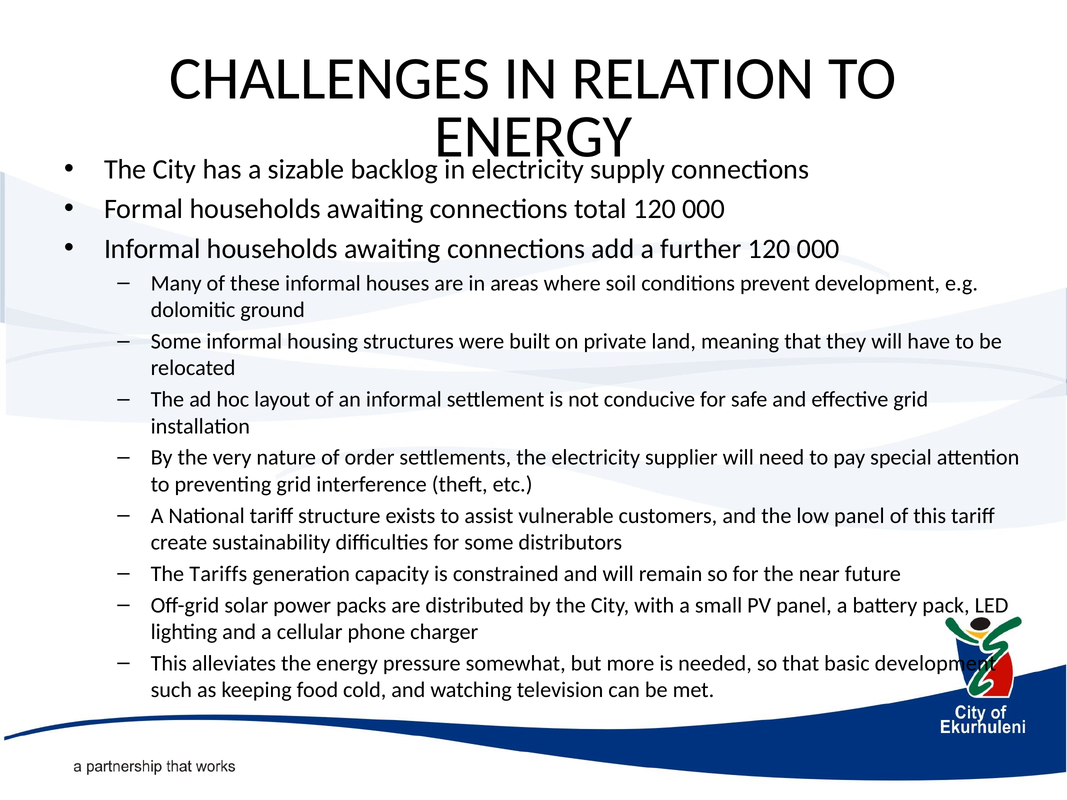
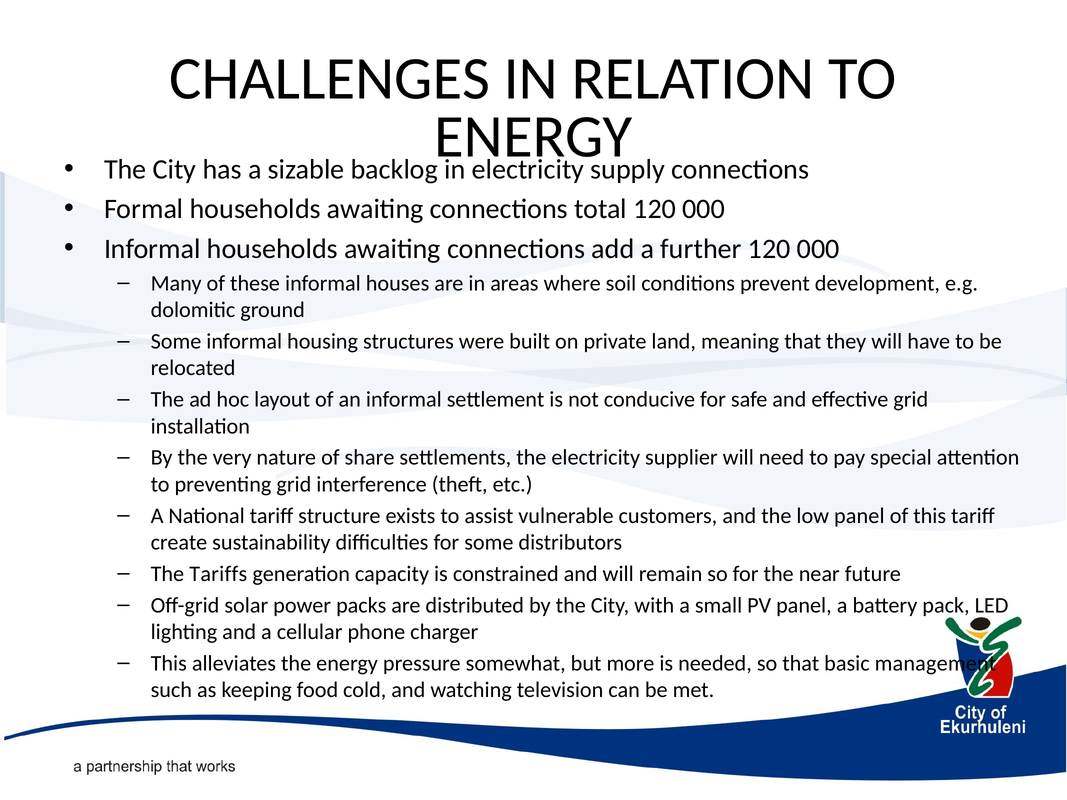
order: order -> share
basic development: development -> management
